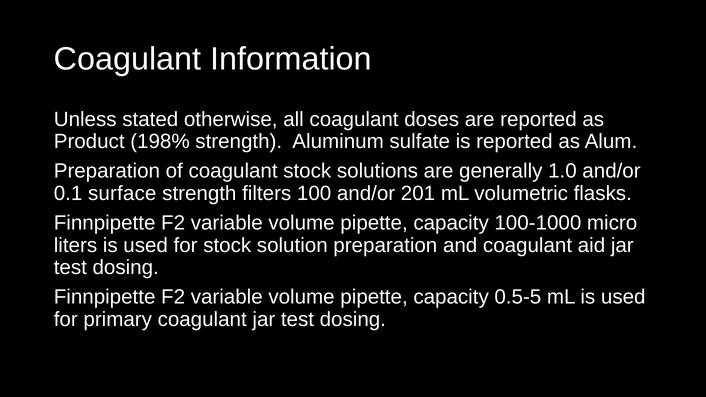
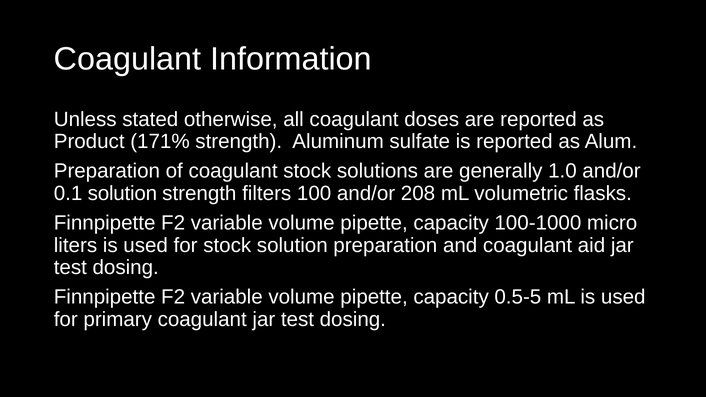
198%: 198% -> 171%
0.1 surface: surface -> solution
201: 201 -> 208
